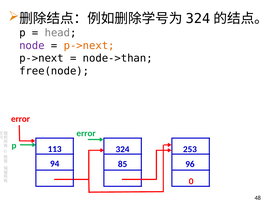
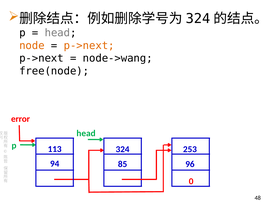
node colour: purple -> orange
node->than: node->than -> node->wang
error at (86, 133): error -> head
